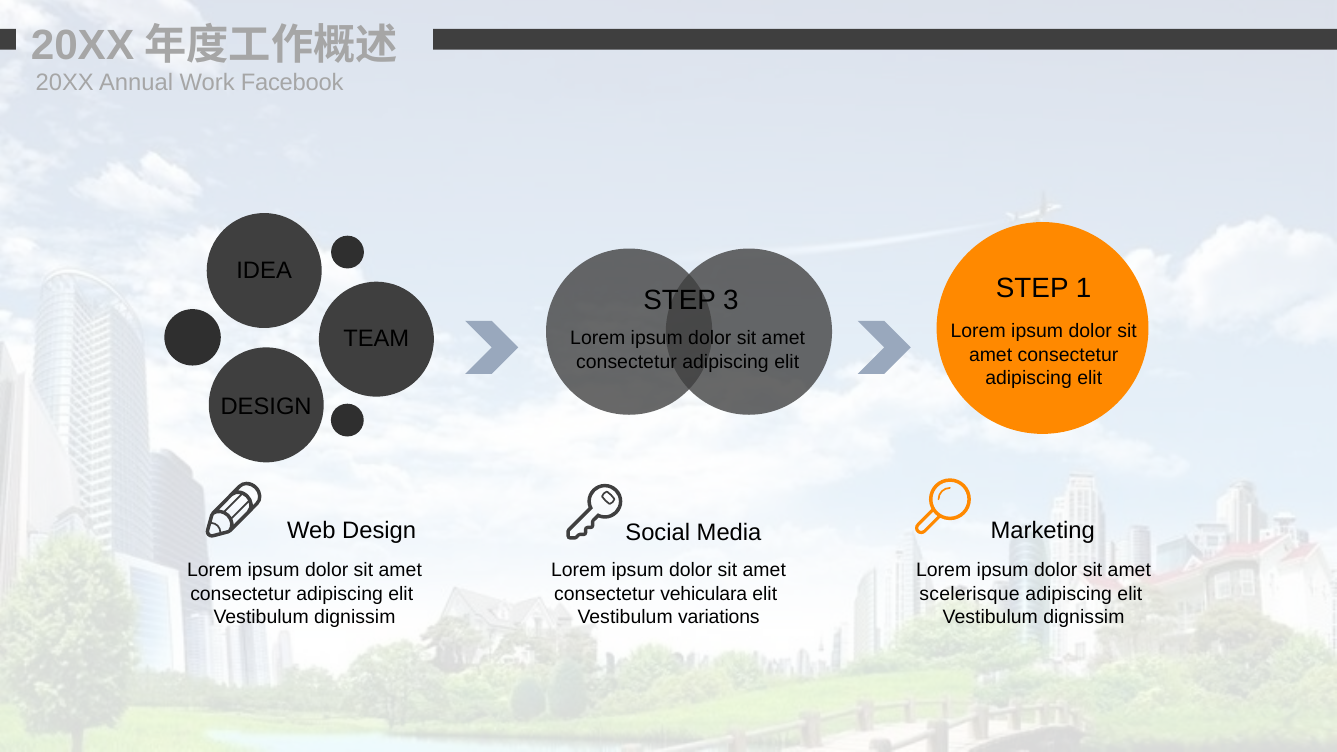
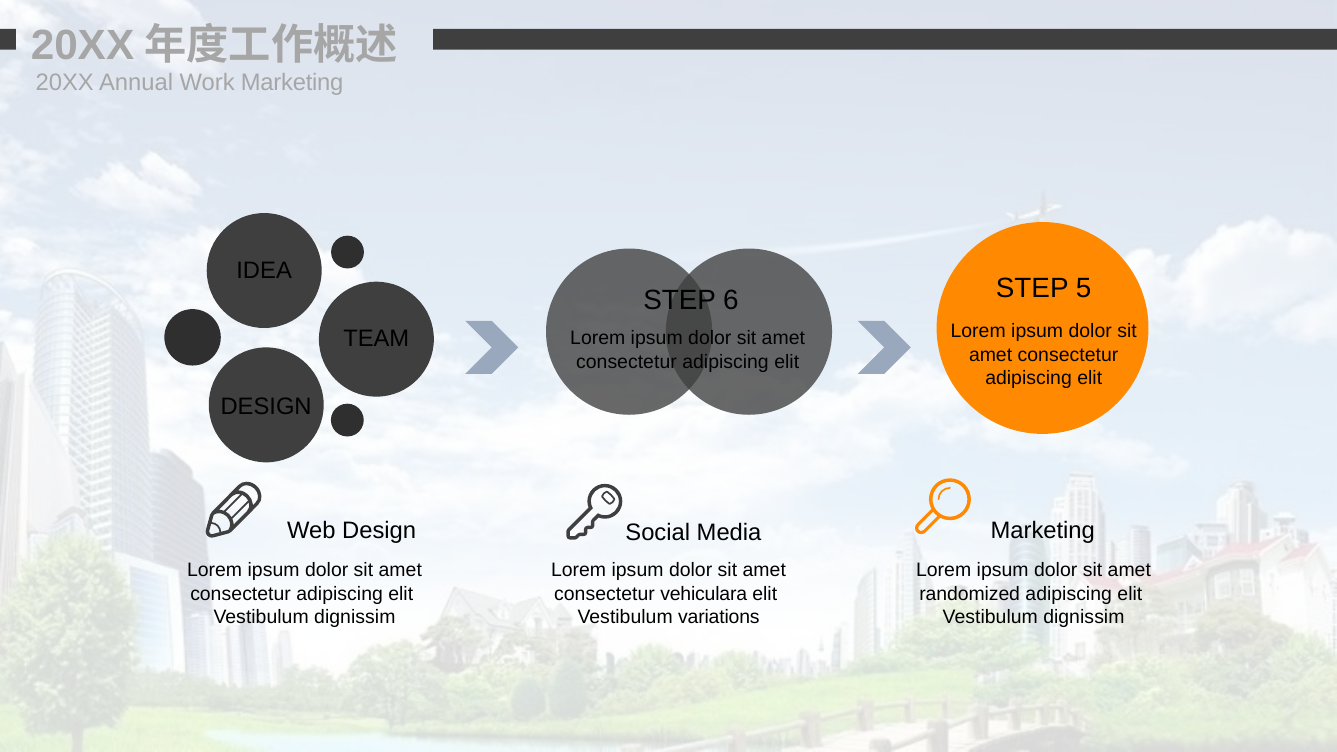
Work Facebook: Facebook -> Marketing
1: 1 -> 5
3: 3 -> 6
scelerisque: scelerisque -> randomized
